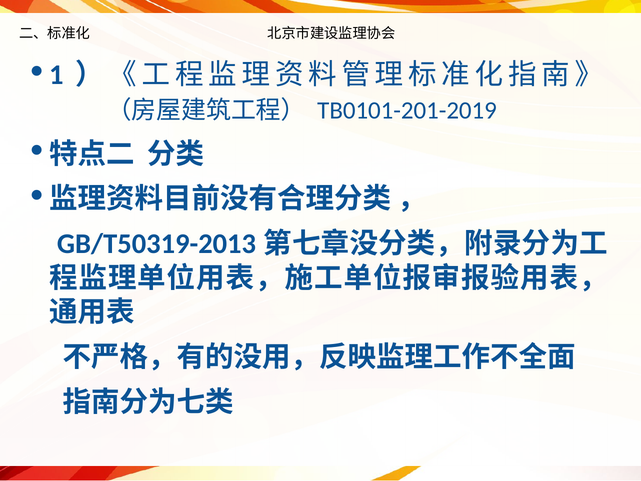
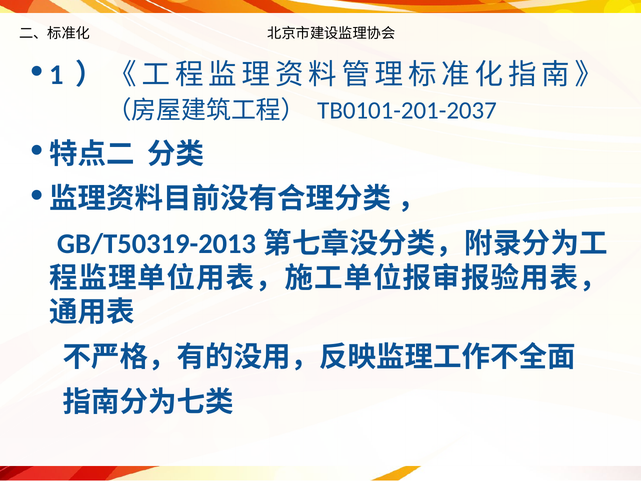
TB0101-201-2019: TB0101-201-2019 -> TB0101-201-2037
